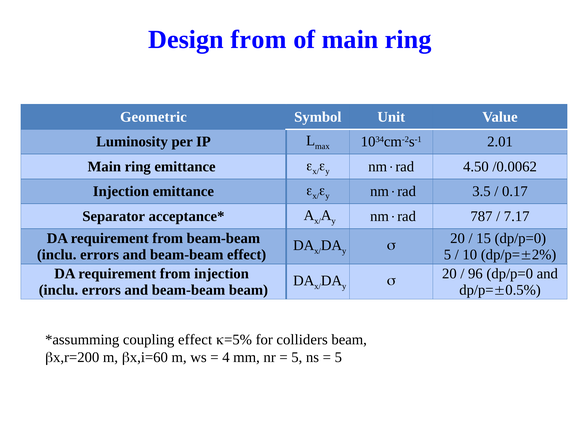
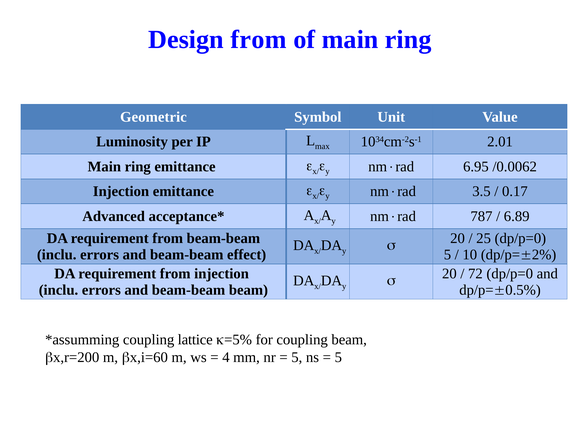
4.50: 4.50 -> 6.95
Separator: Separator -> Advanced
7.17: 7.17 -> 6.89
15: 15 -> 25
96: 96 -> 72
coupling effect: effect -> lattice
for colliders: colliders -> coupling
